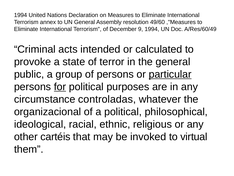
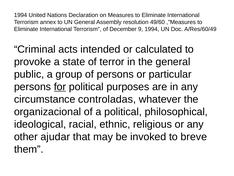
particular underline: present -> none
cartéis: cartéis -> ajudar
virtual: virtual -> breve
